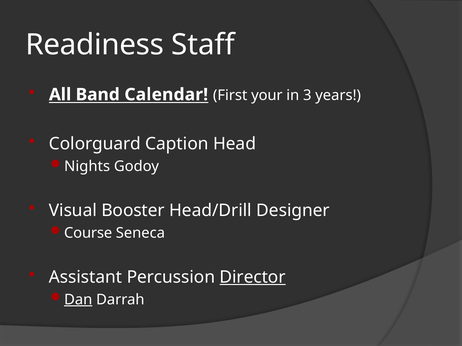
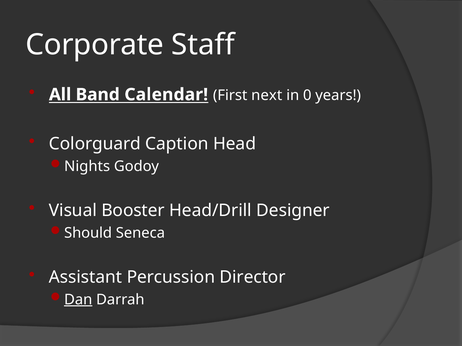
Readiness: Readiness -> Corporate
your: your -> next
3: 3 -> 0
Course: Course -> Should
Director underline: present -> none
